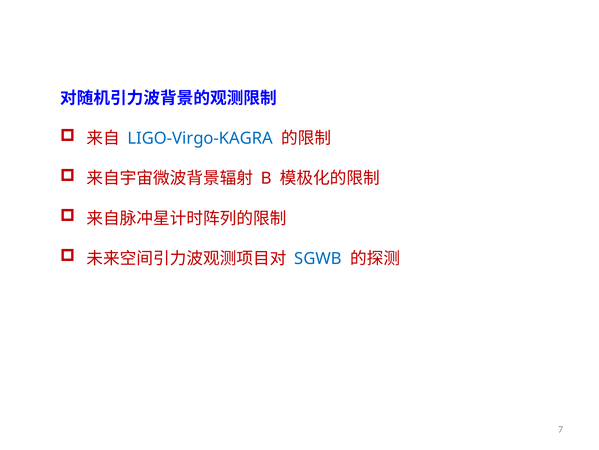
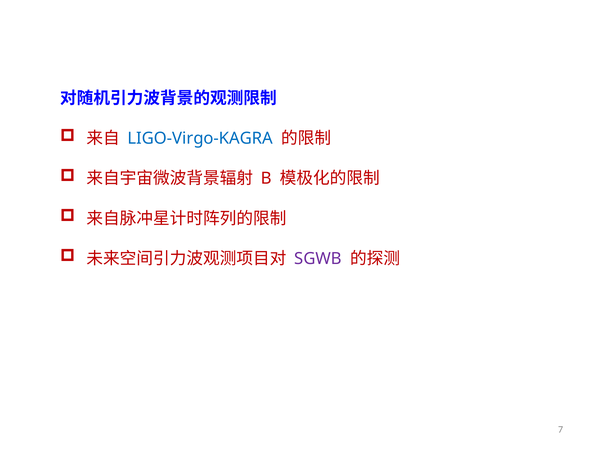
SGWB colour: blue -> purple
